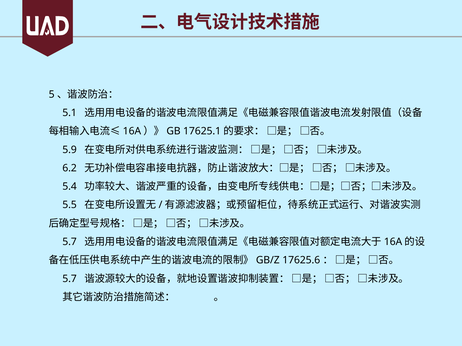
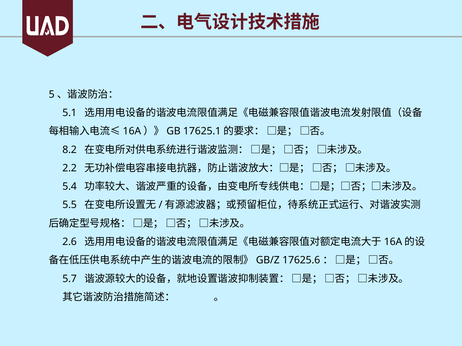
5.9: 5.9 -> 8.2
6.2: 6.2 -> 2.2
5.7 at (70, 242): 5.7 -> 2.6
